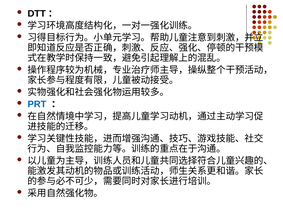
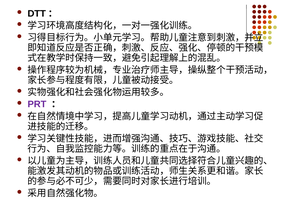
PRT colour: blue -> purple
